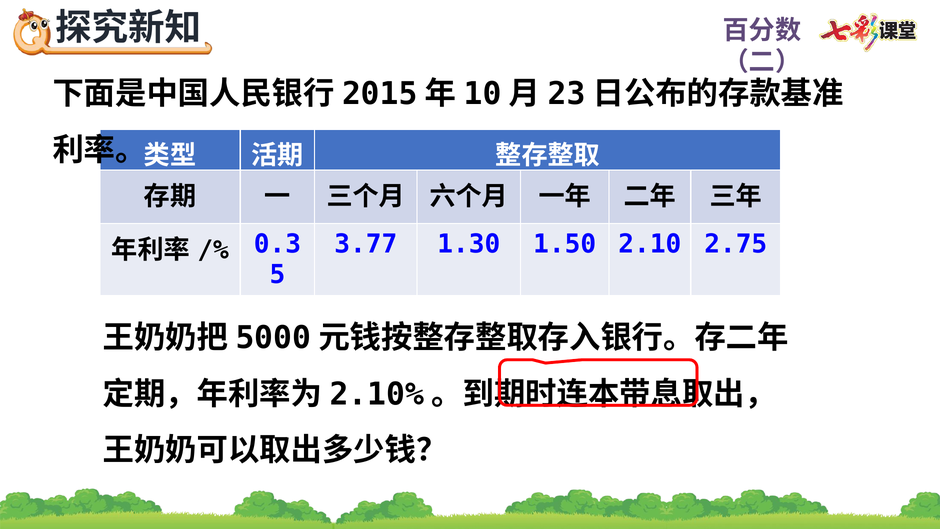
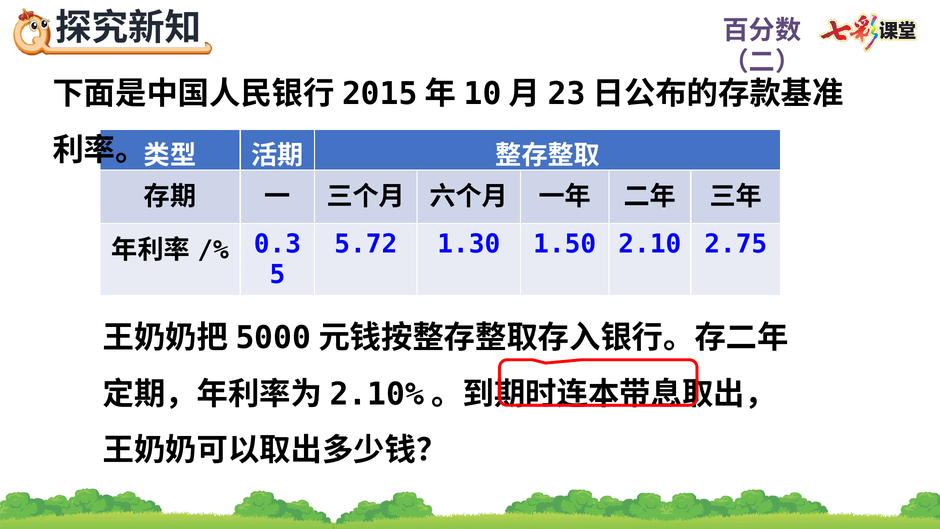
3.77: 3.77 -> 5.72
